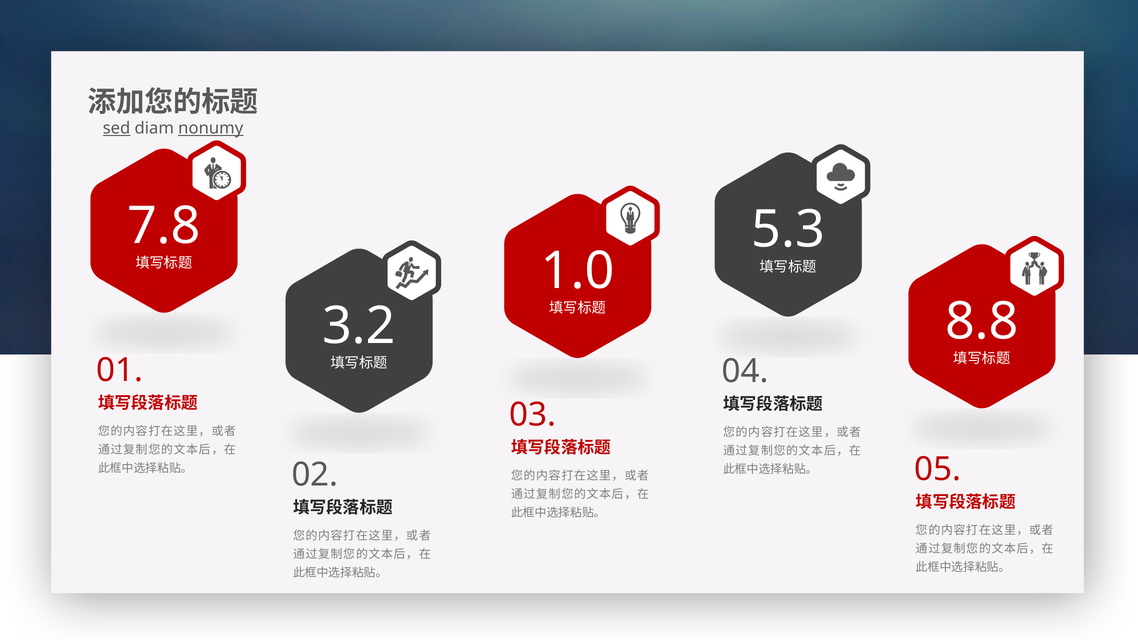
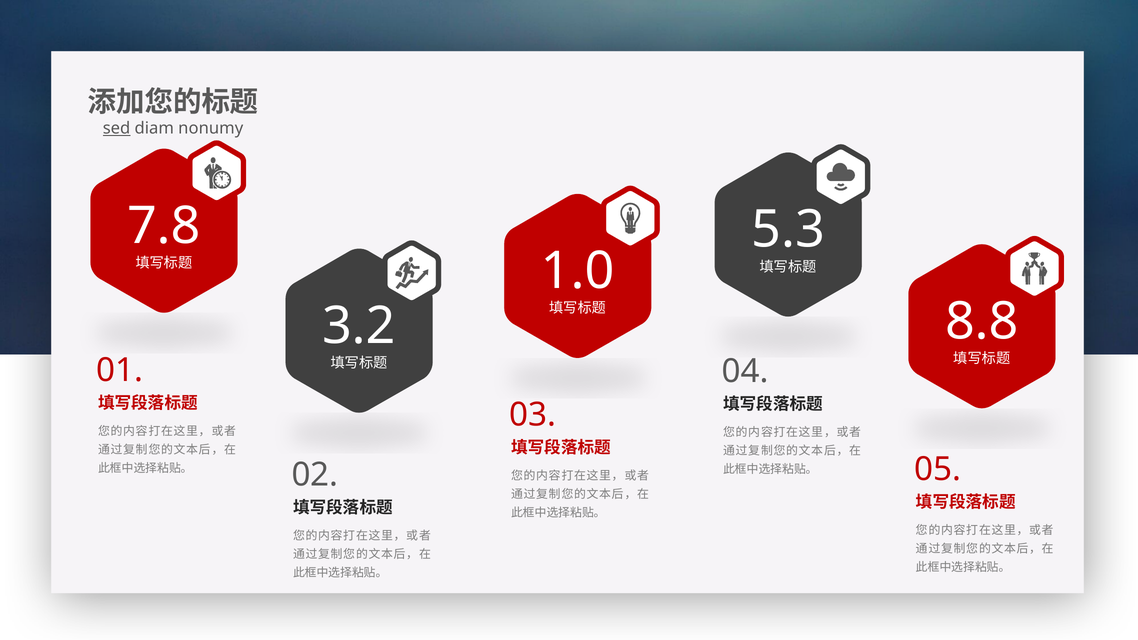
nonumy underline: present -> none
